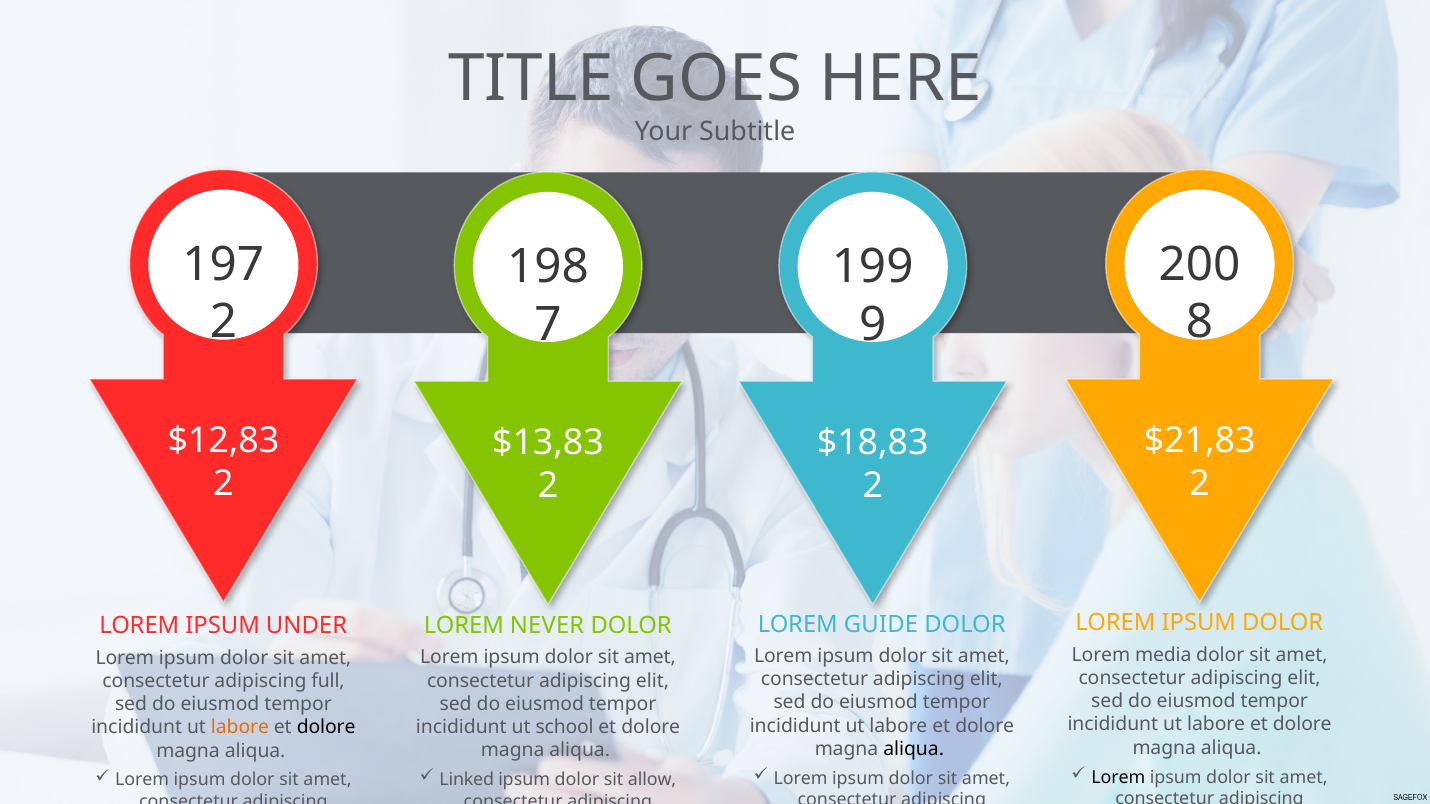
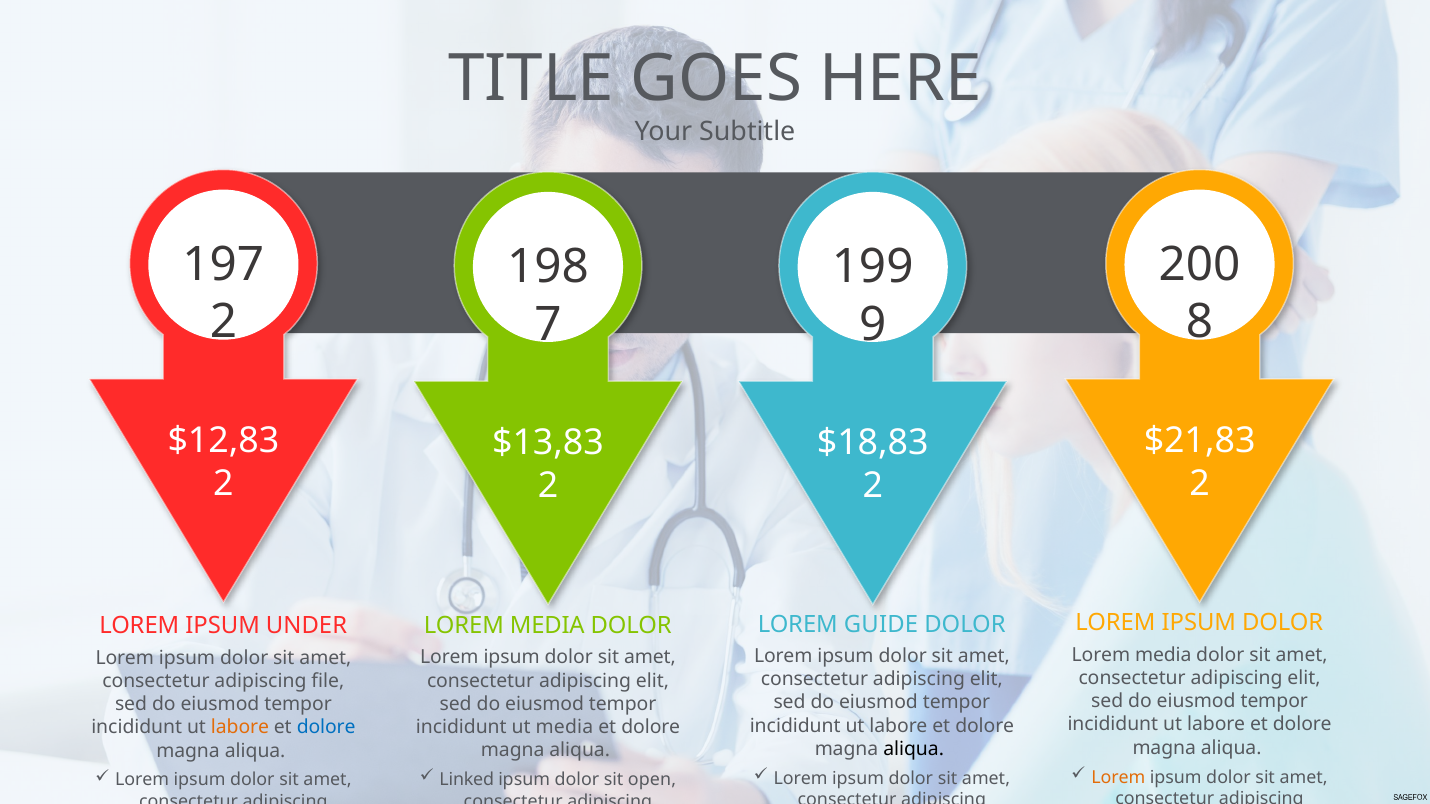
NEVER at (547, 626): NEVER -> MEDIA
full: full -> file
ut school: school -> media
dolore at (326, 728) colour: black -> blue
Lorem at (1118, 778) colour: black -> orange
allow: allow -> open
